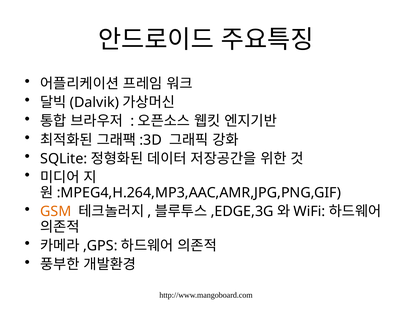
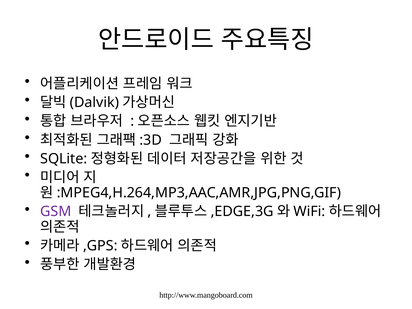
GSM colour: orange -> purple
